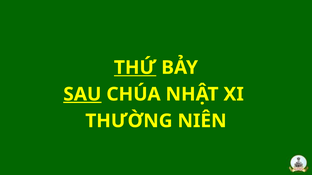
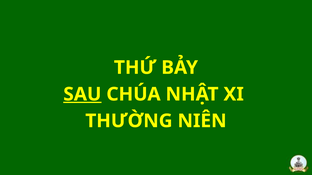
THỨ underline: present -> none
